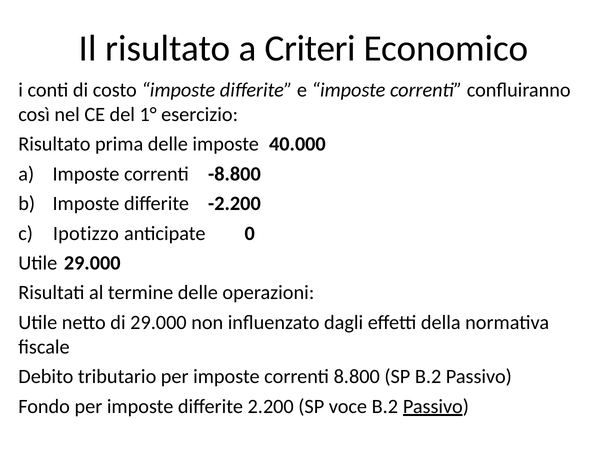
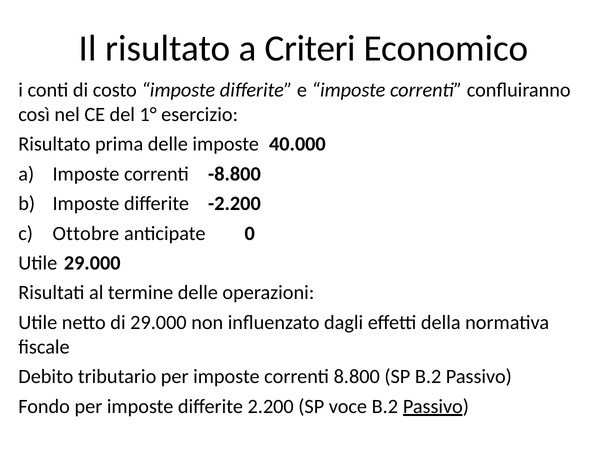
Ipotizzo: Ipotizzo -> Ottobre
